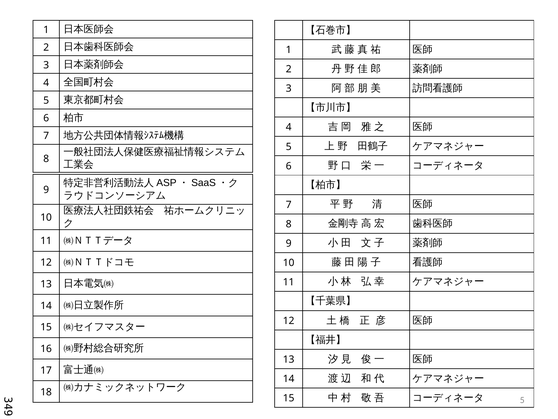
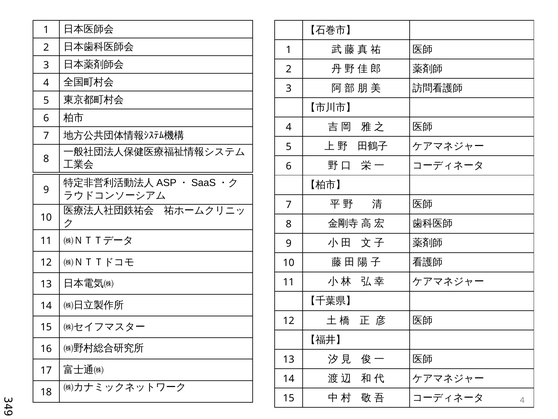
5 at (522, 400): 5 -> 4
